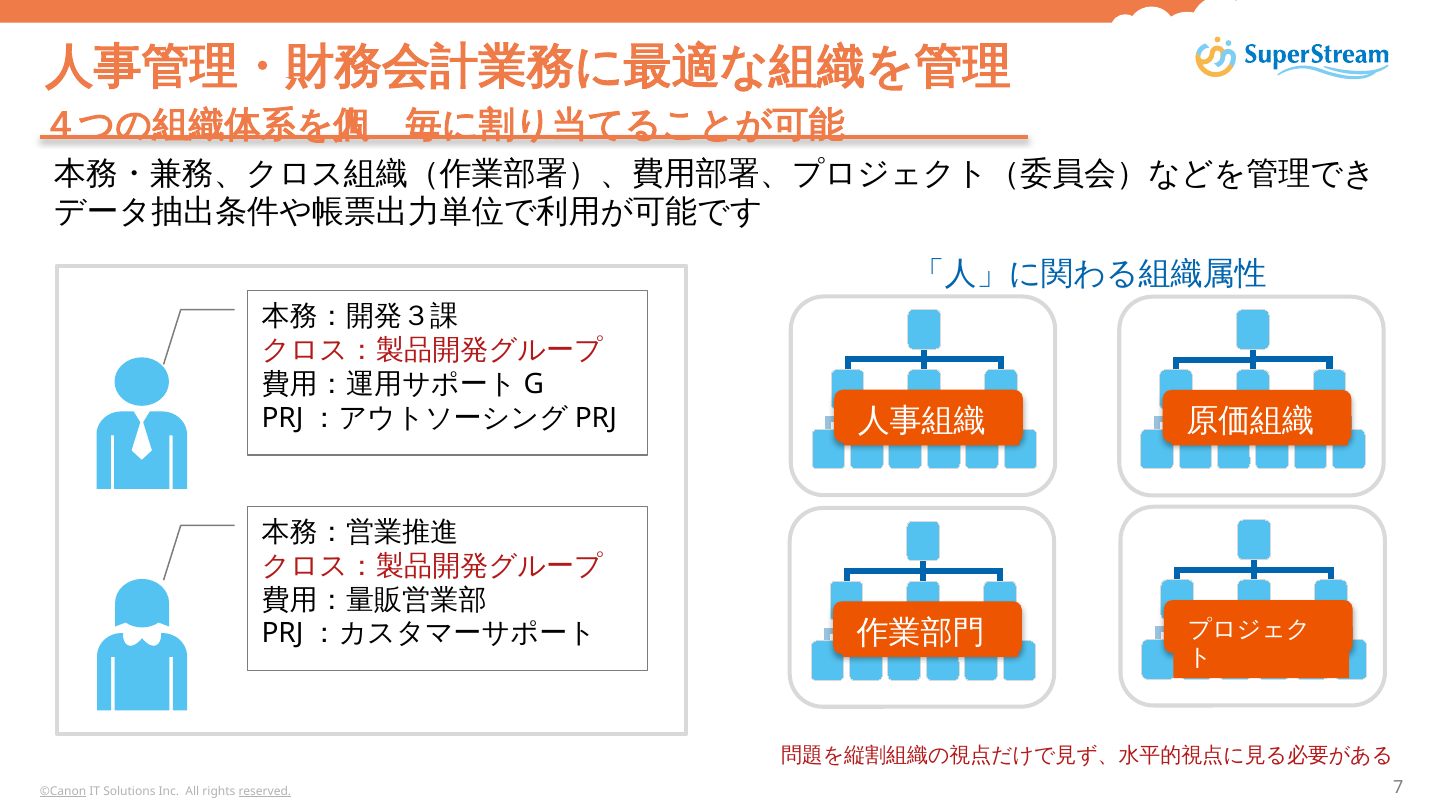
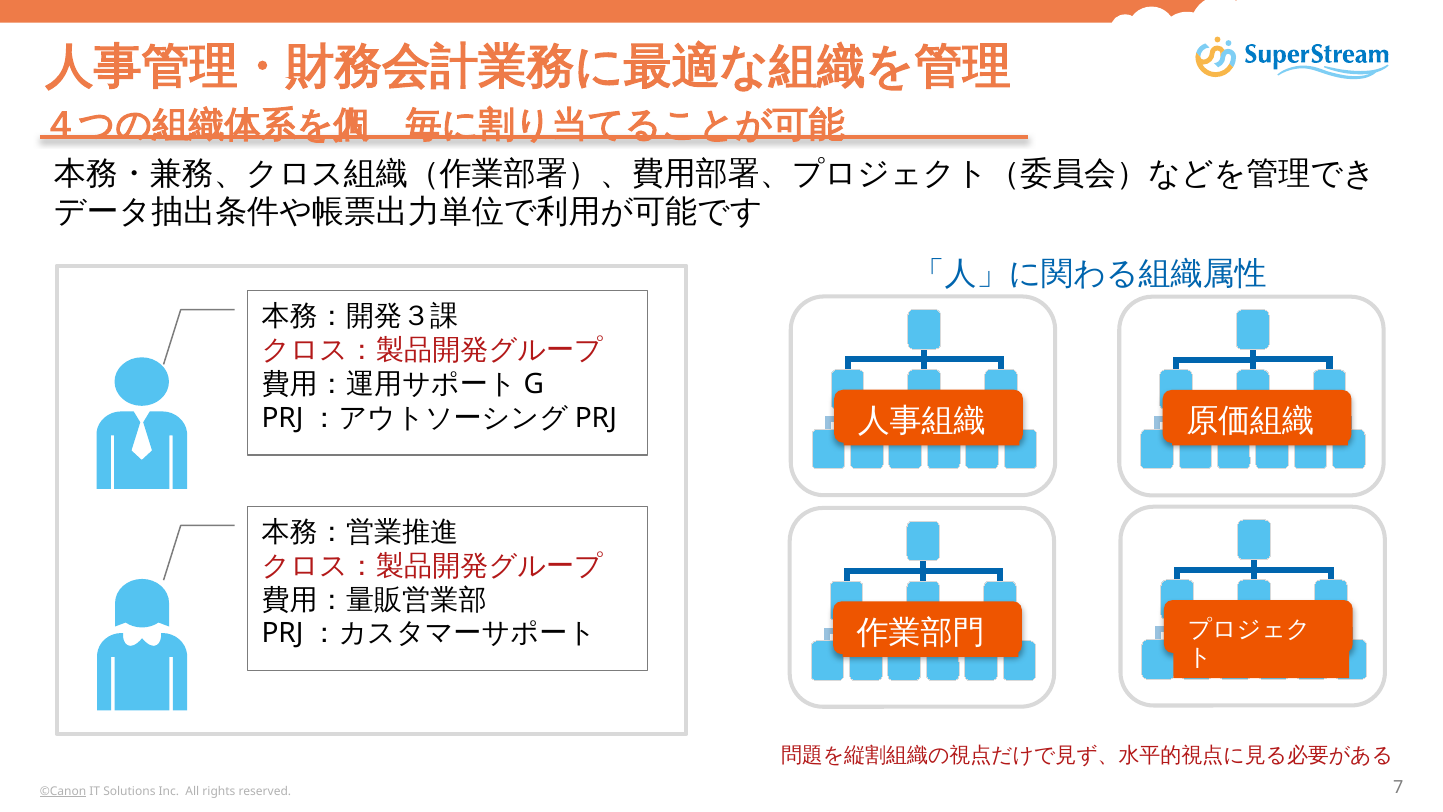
reserved underline: present -> none
